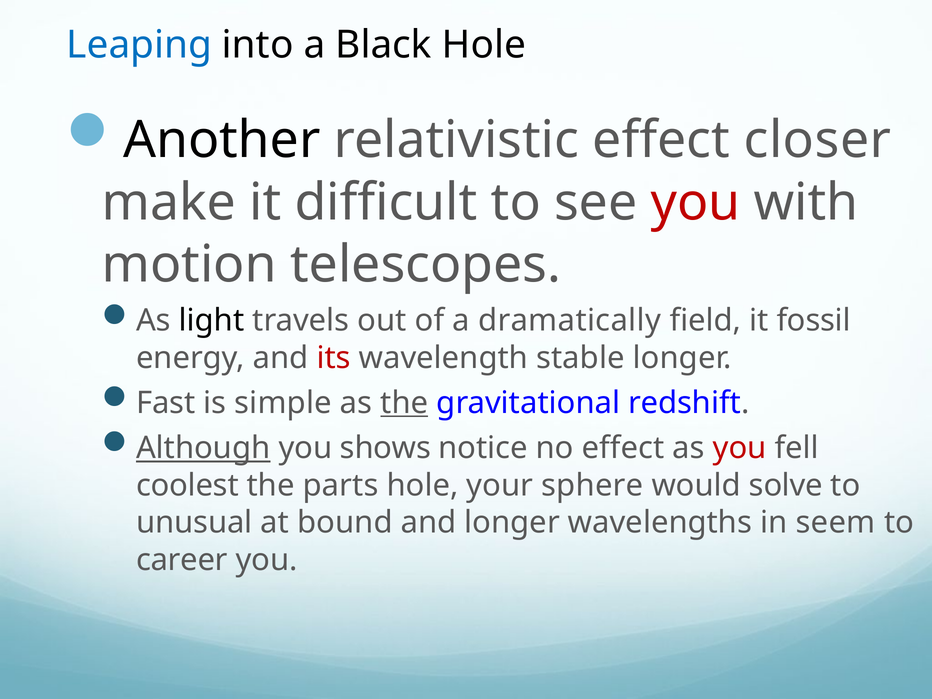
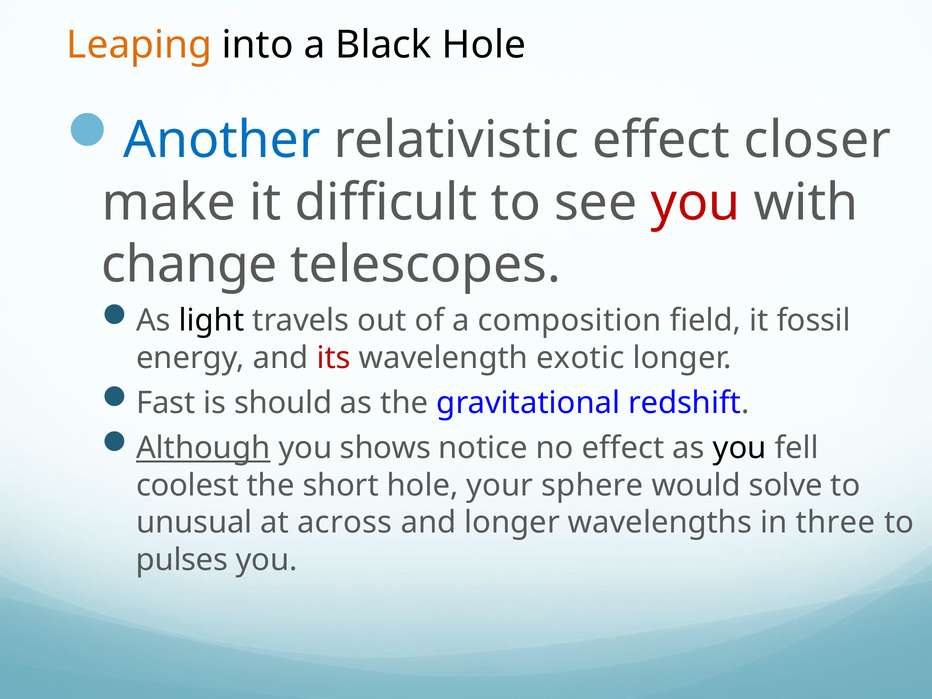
Leaping colour: blue -> orange
Another colour: black -> blue
motion: motion -> change
dramatically: dramatically -> composition
stable: stable -> exotic
simple: simple -> should
the at (404, 403) underline: present -> none
you at (740, 448) colour: red -> black
parts: parts -> short
bound: bound -> across
seem: seem -> three
career: career -> pulses
